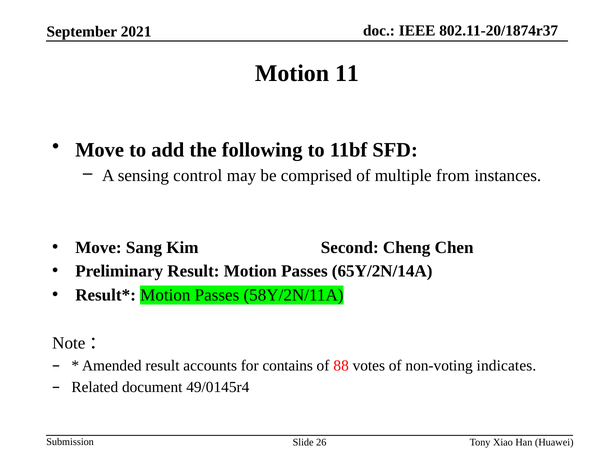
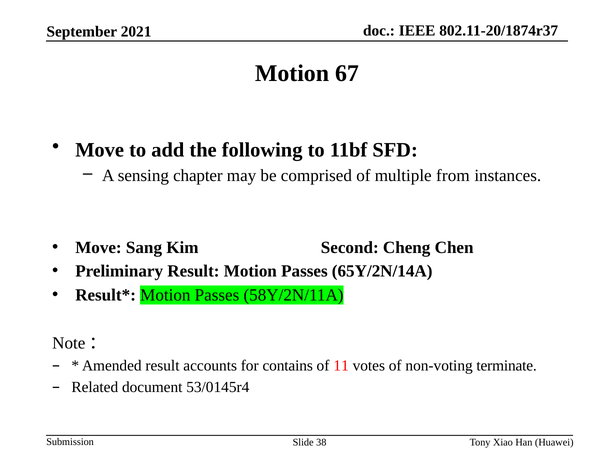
11: 11 -> 67
control: control -> chapter
88: 88 -> 11
indicates: indicates -> terminate
49/0145r4: 49/0145r4 -> 53/0145r4
26: 26 -> 38
